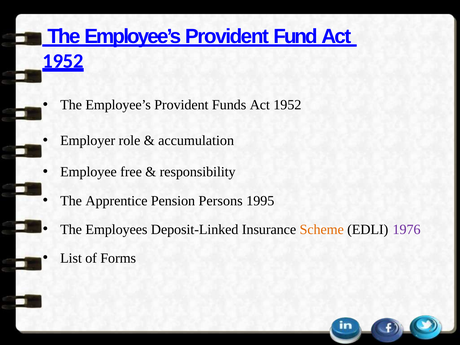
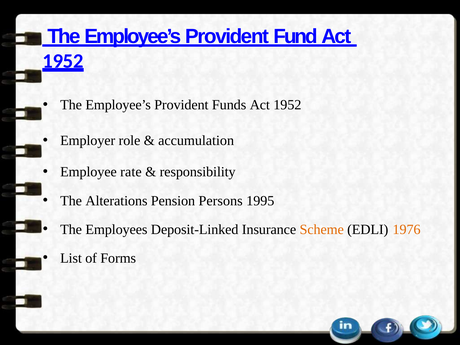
free: free -> rate
Apprentice: Apprentice -> Alterations
1976 colour: purple -> orange
